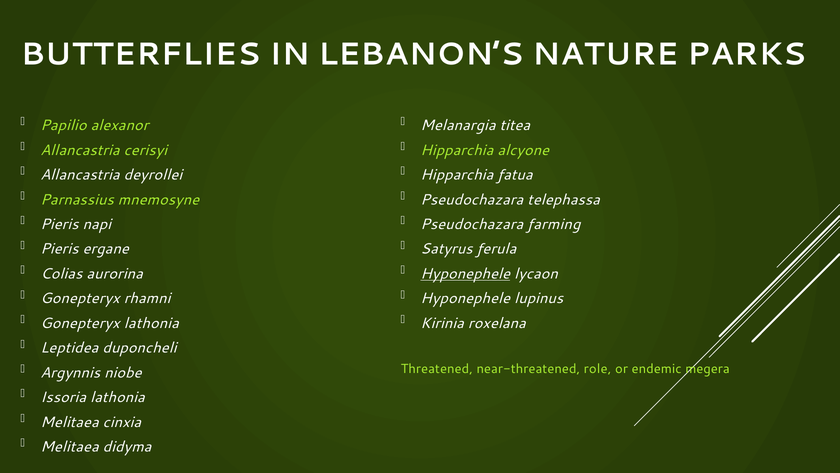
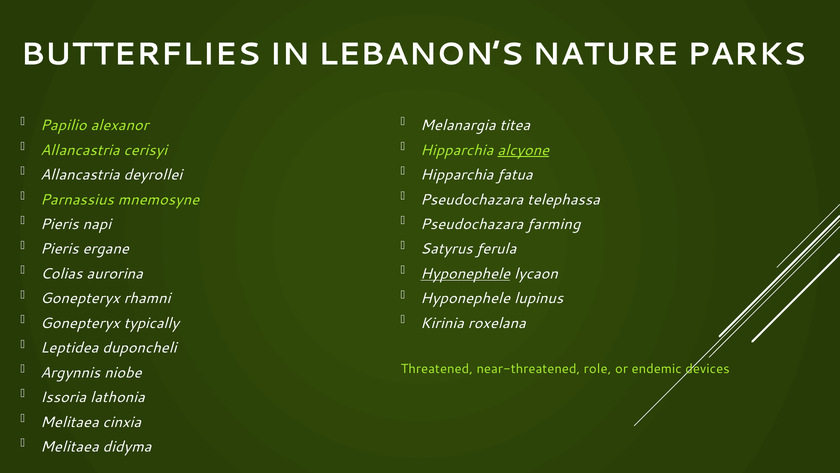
alcyone underline: none -> present
Gonepteryx lathonia: lathonia -> typically
megera: megera -> devices
